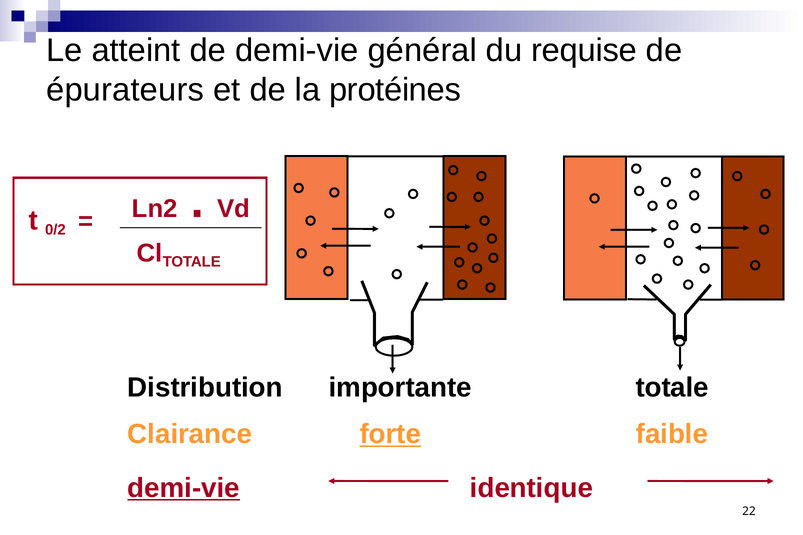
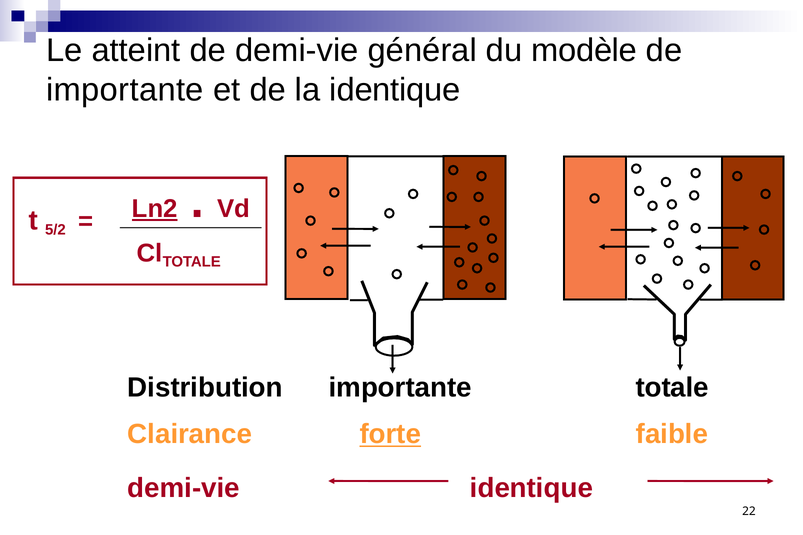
requise: requise -> modèle
épurateurs at (125, 90): épurateurs -> importante
la protéines: protéines -> identique
0/2: 0/2 -> 5/2
Ln2 underline: none -> present
demi-vie at (184, 488) underline: present -> none
